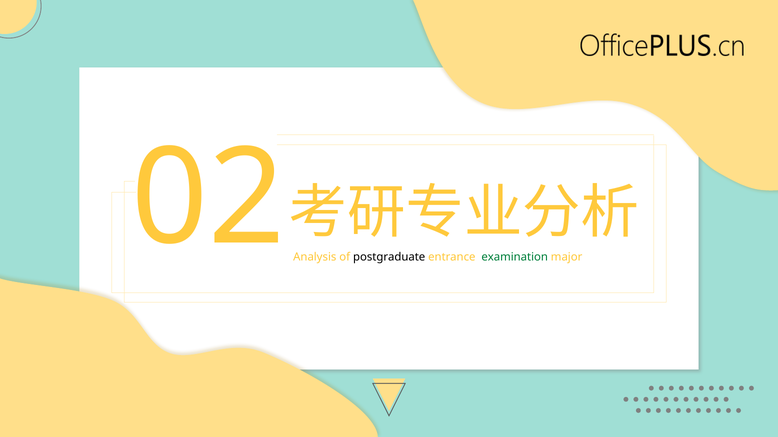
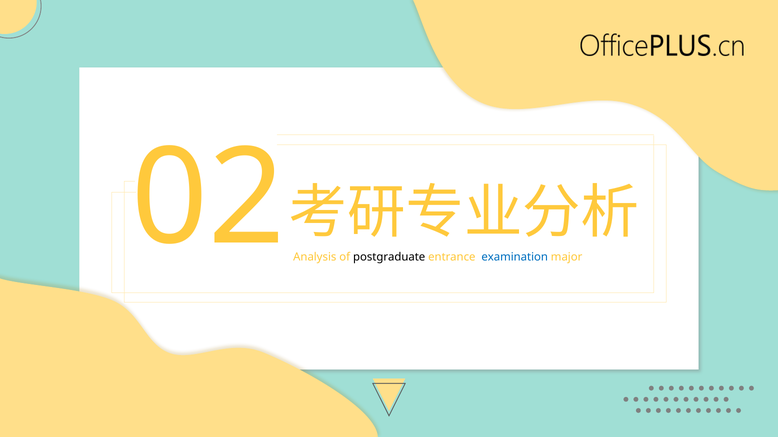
examination colour: green -> blue
